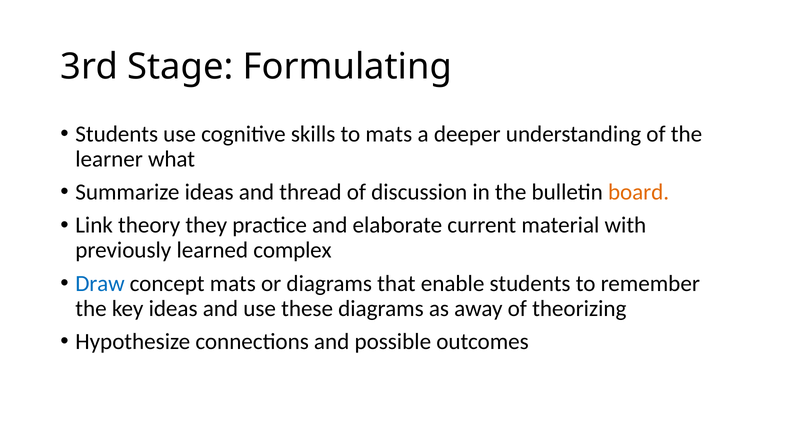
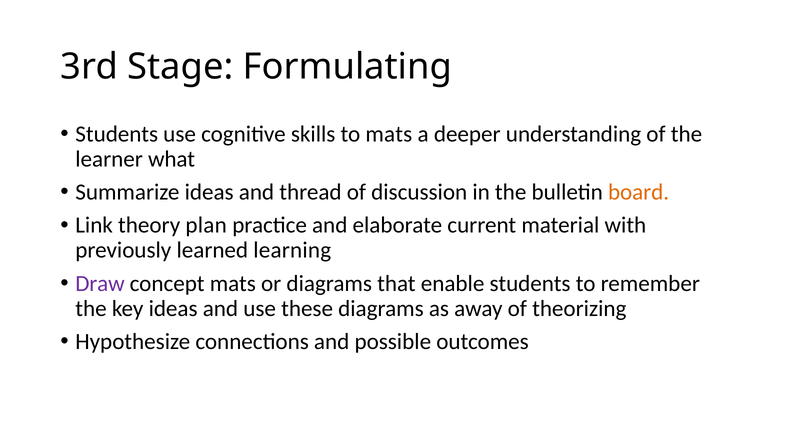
they: they -> plan
complex: complex -> learning
Draw colour: blue -> purple
